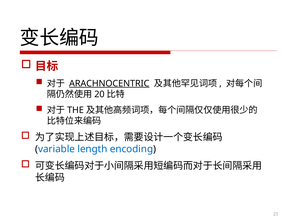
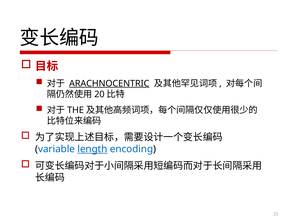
length underline: none -> present
